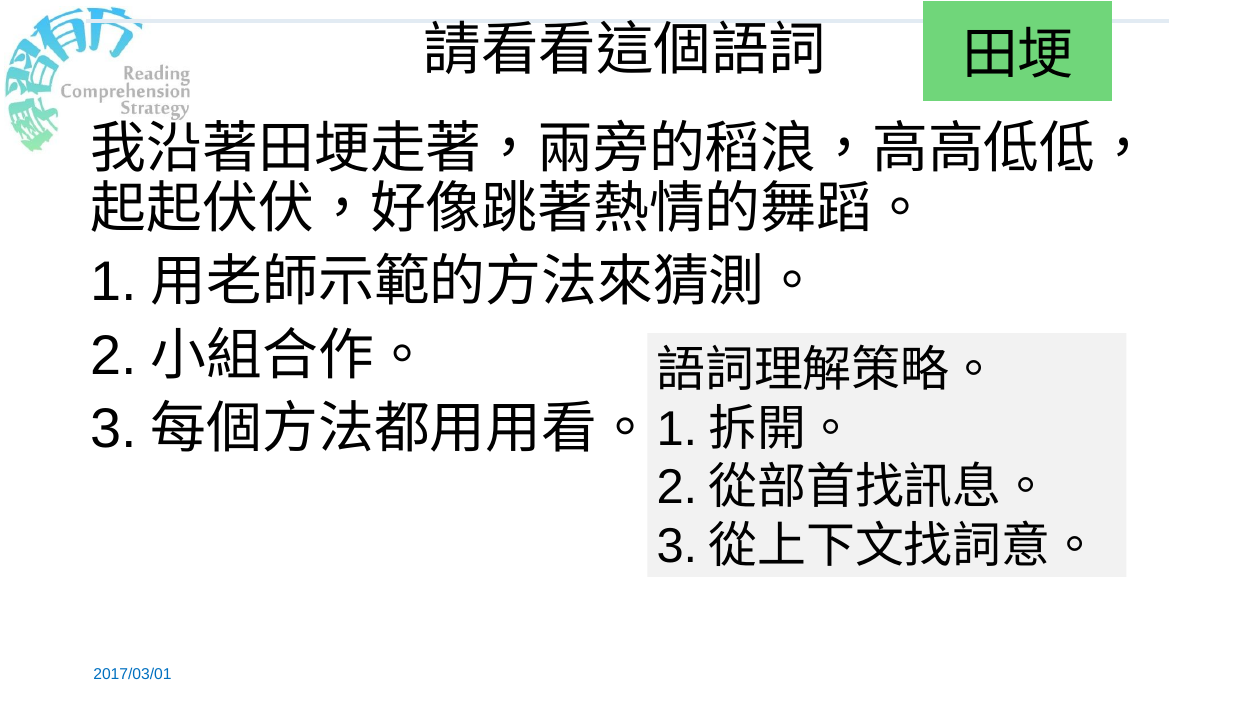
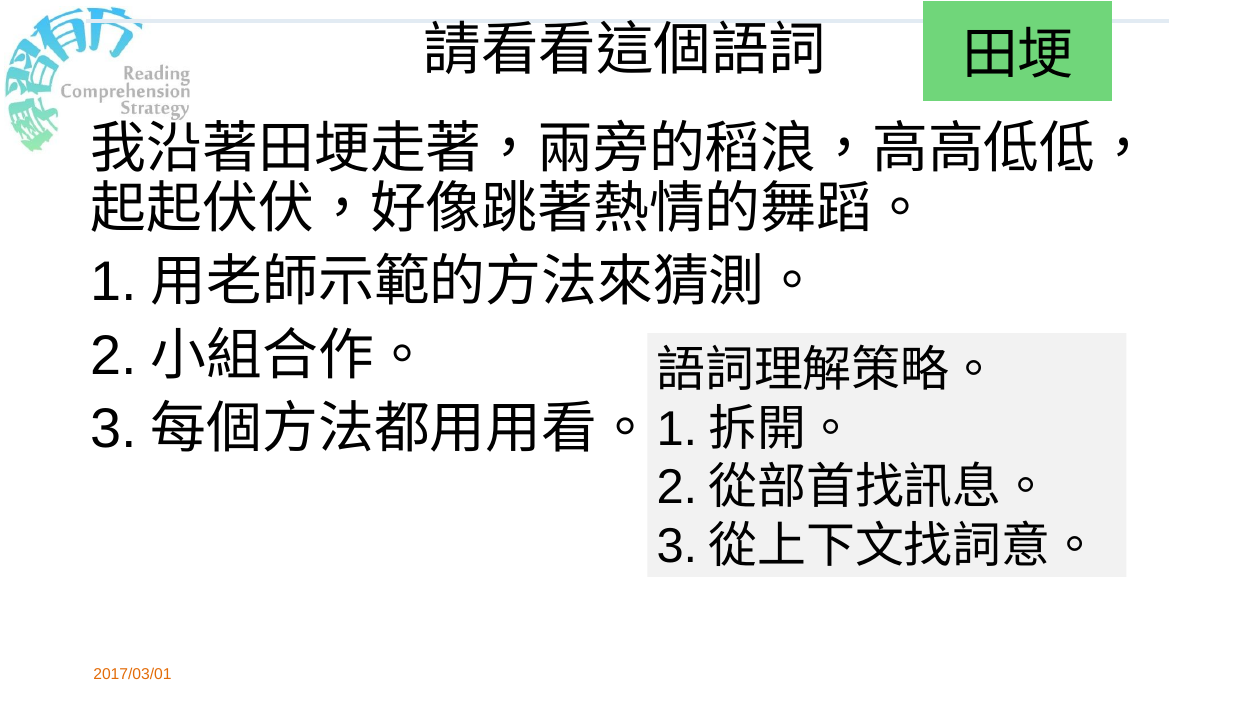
2017/03/01 colour: blue -> orange
